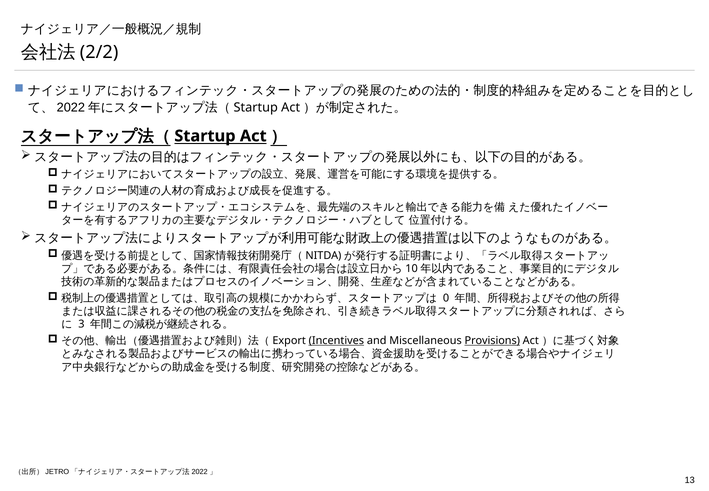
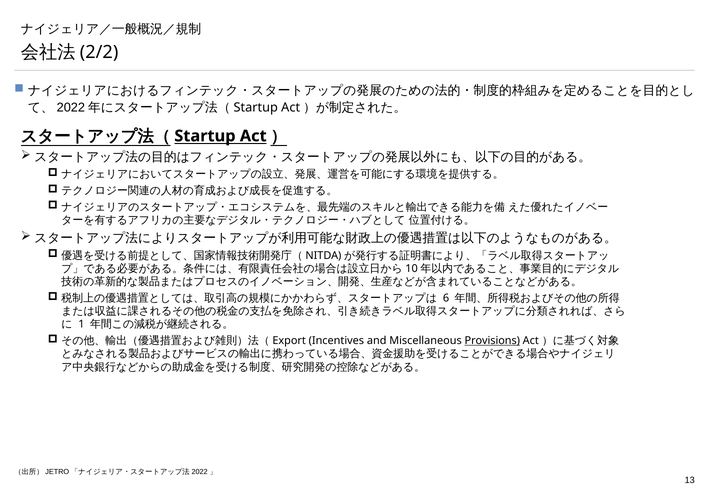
0: 0 -> 6
3: 3 -> 1
Incentives underline: present -> none
